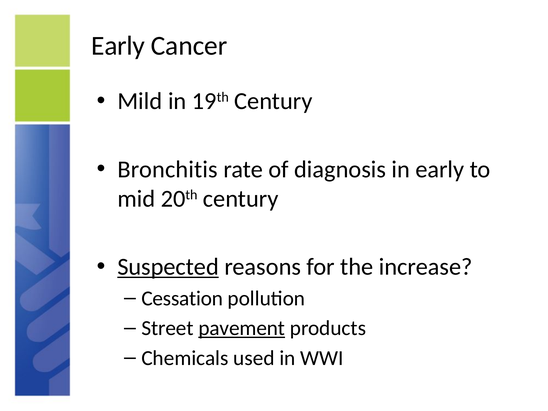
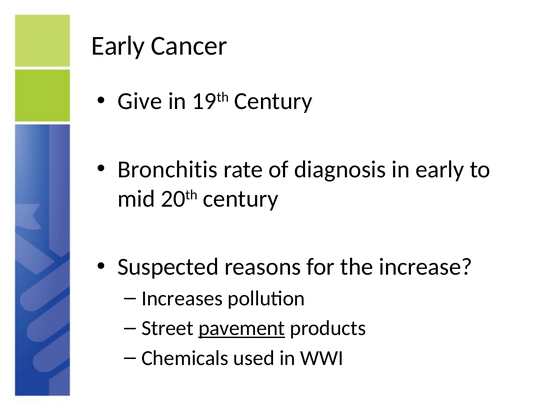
Mild: Mild -> Give
Suspected underline: present -> none
Cessation: Cessation -> Increases
